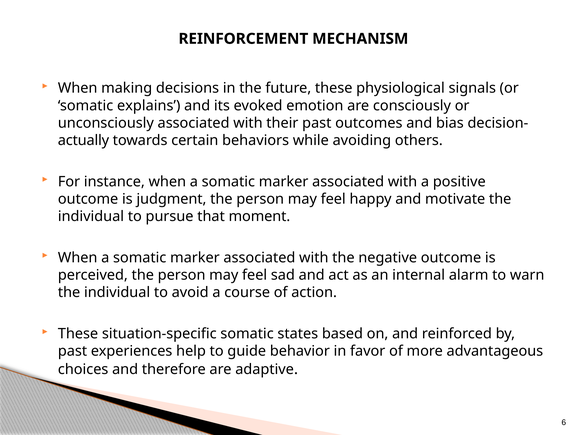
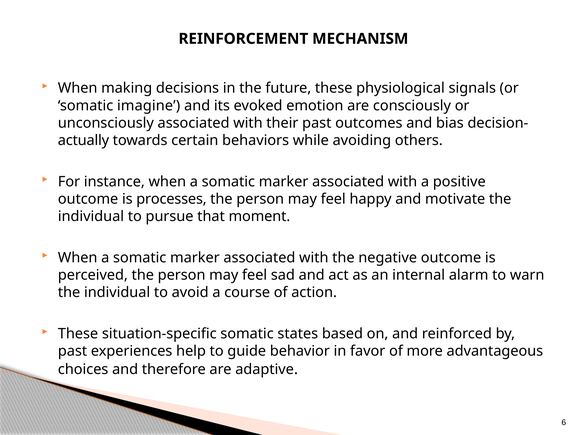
explains: explains -> imagine
judgment: judgment -> processes
